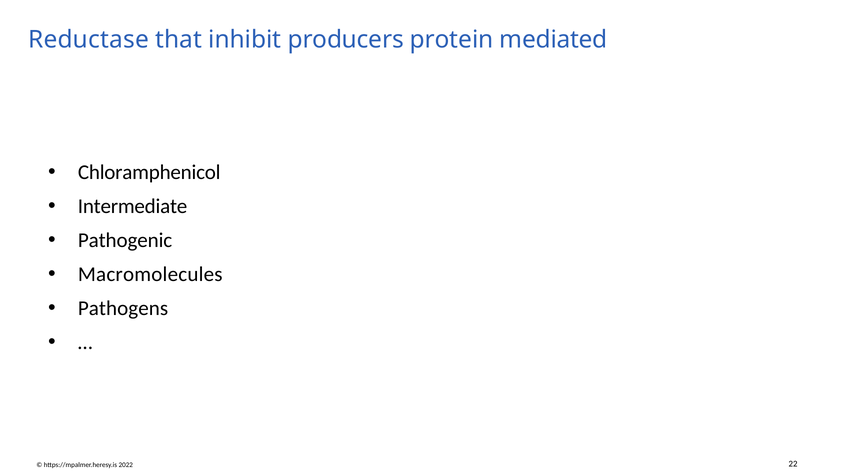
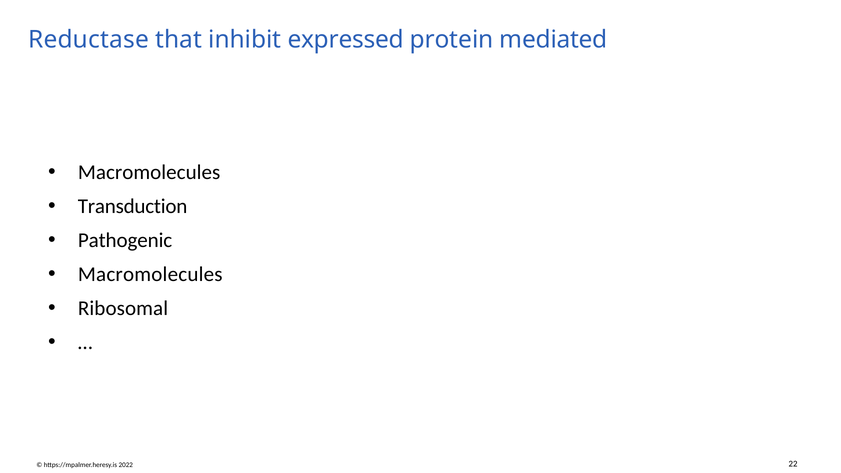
producers: producers -> expressed
Chloramphenicol at (149, 172): Chloramphenicol -> Macromolecules
Intermediate: Intermediate -> Transduction
Pathogens: Pathogens -> Ribosomal
